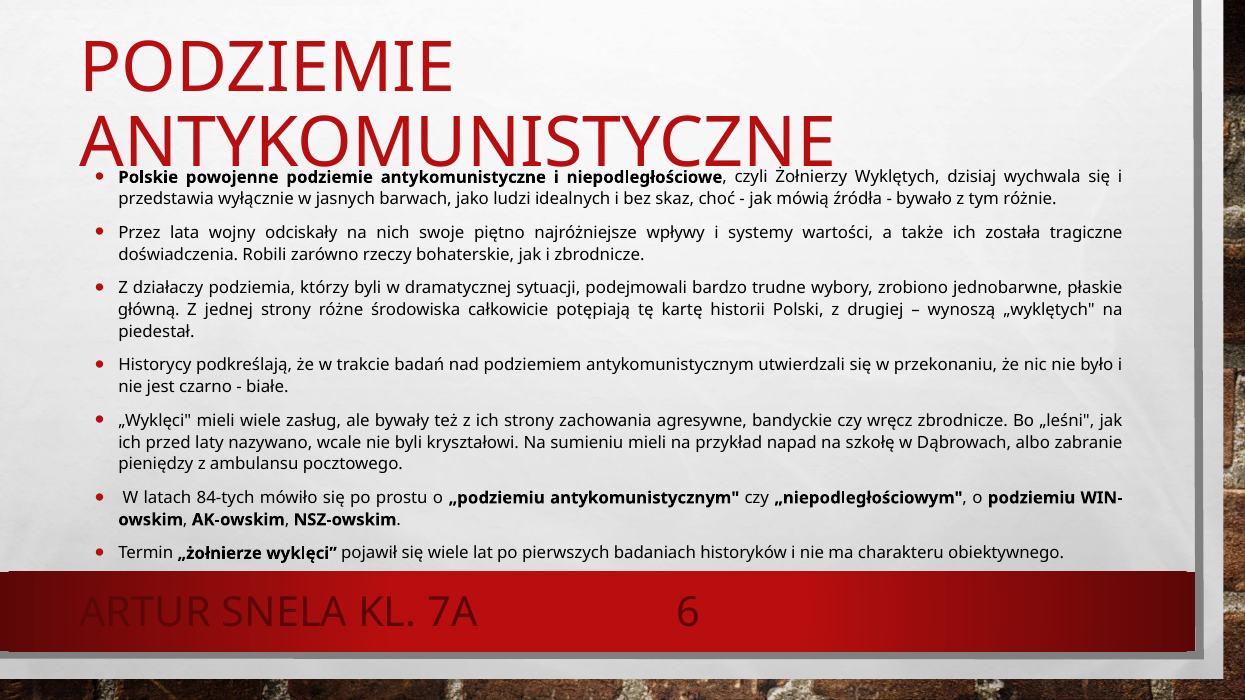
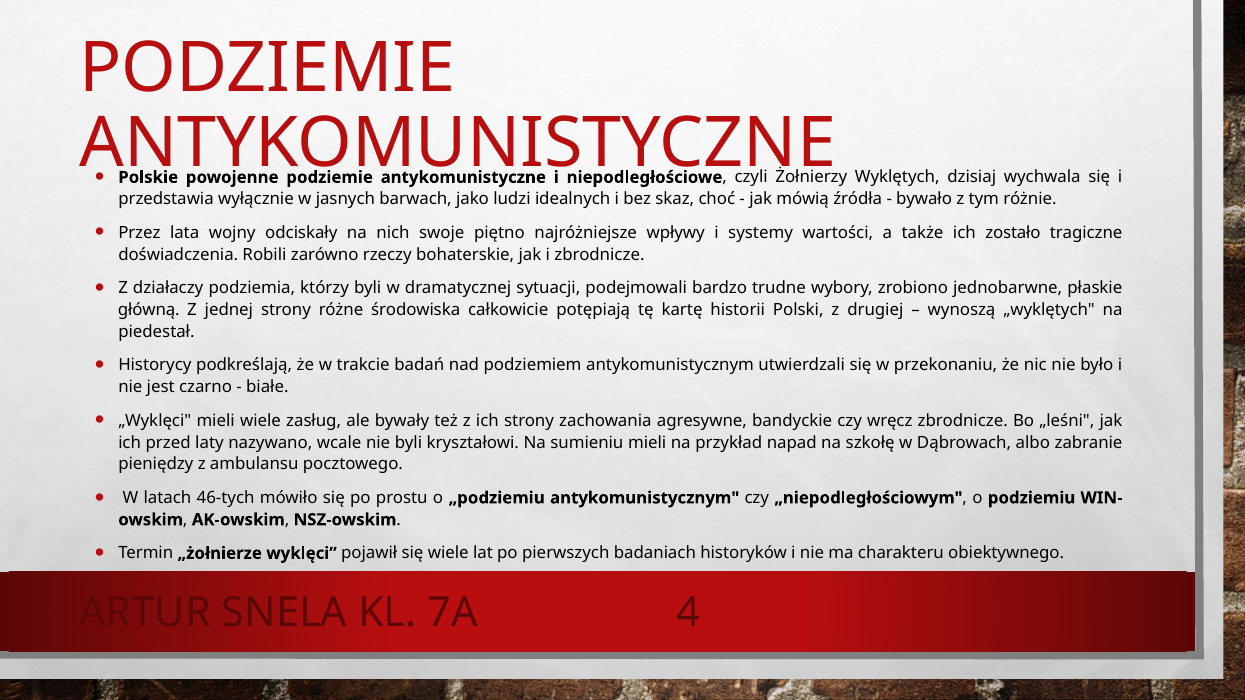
została: została -> zostało
84-tych: 84-tych -> 46-tych
6: 6 -> 4
